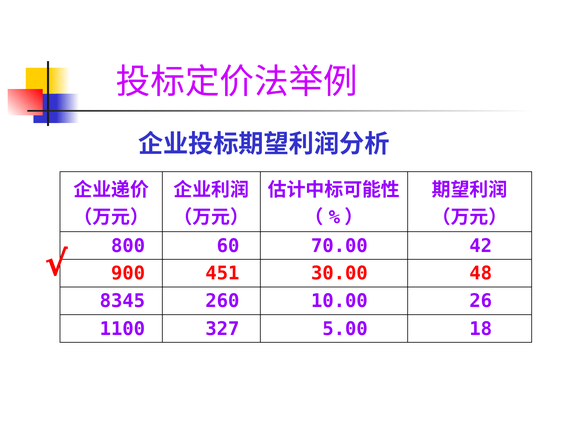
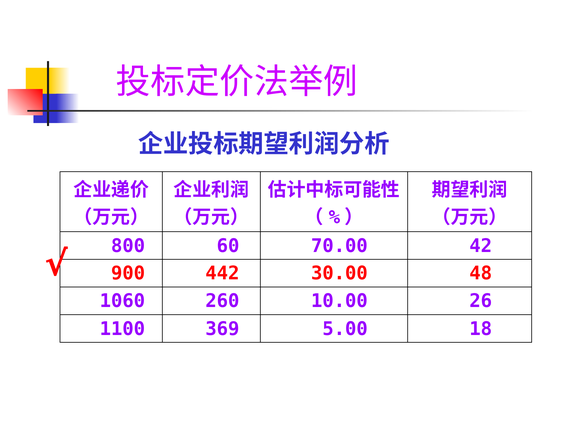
451: 451 -> 442
8345: 8345 -> 1060
327: 327 -> 369
